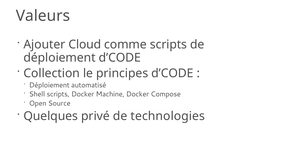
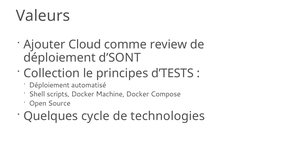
comme scripts: scripts -> review
déploiement d’CODE: d’CODE -> d’SONT
principes d’CODE: d’CODE -> d’TESTS
privé: privé -> cycle
